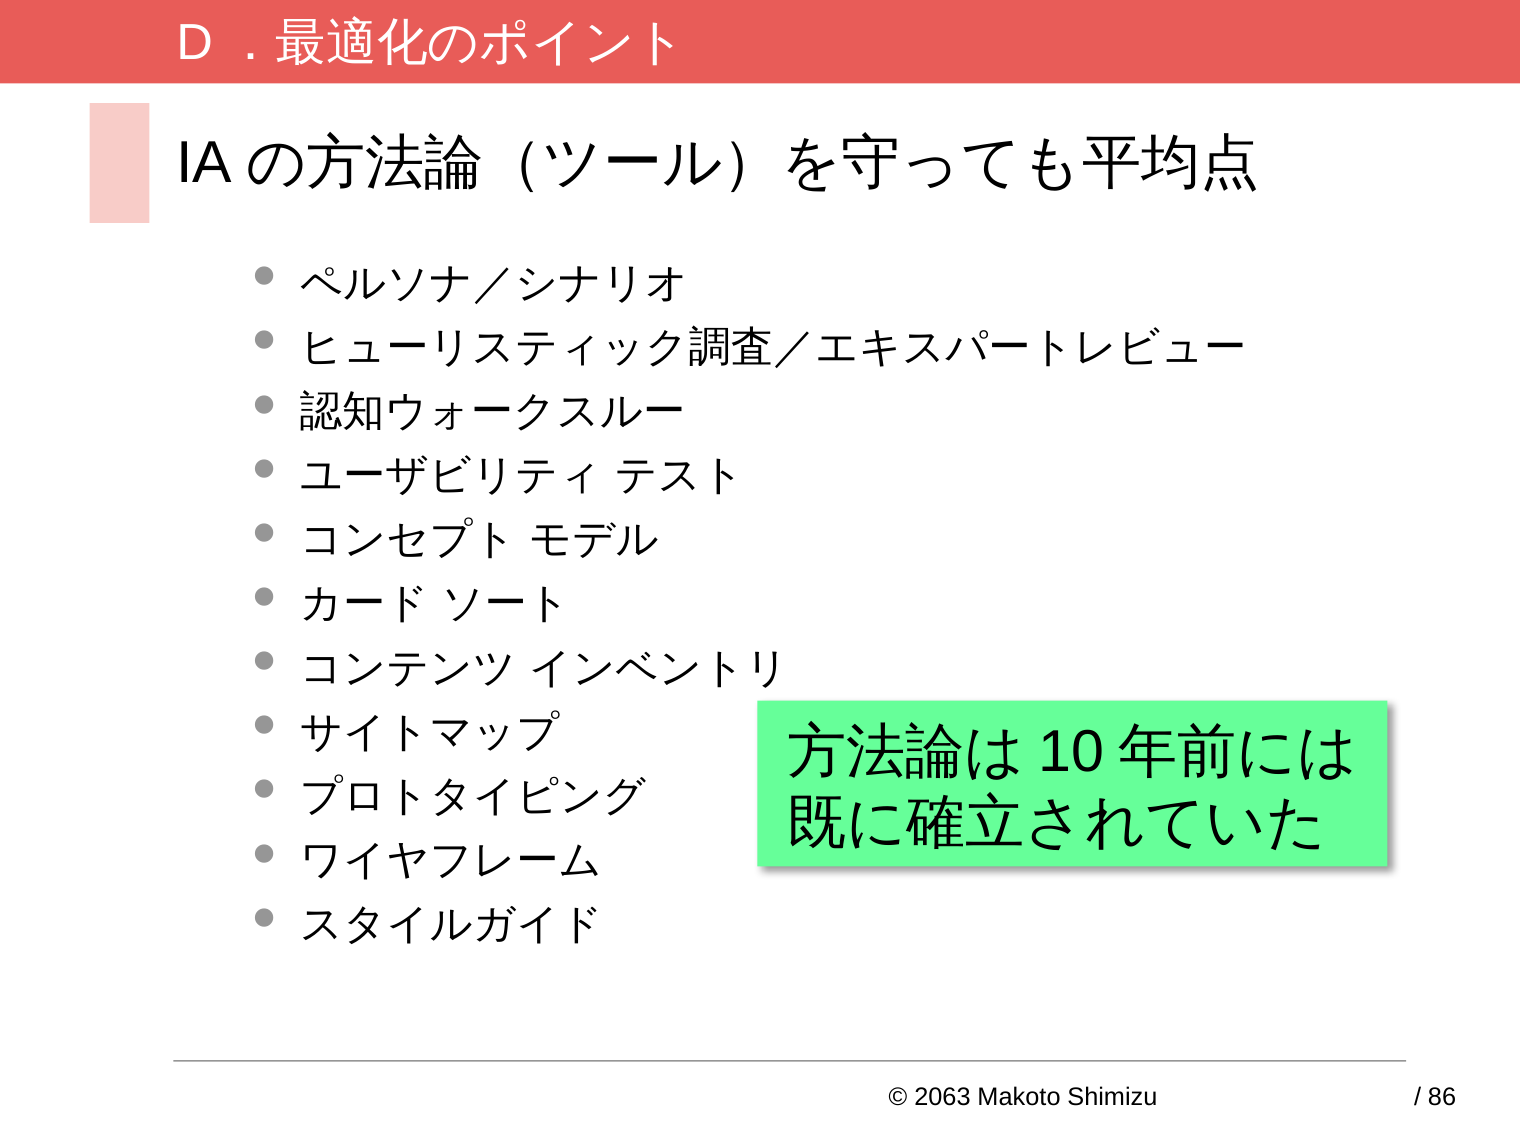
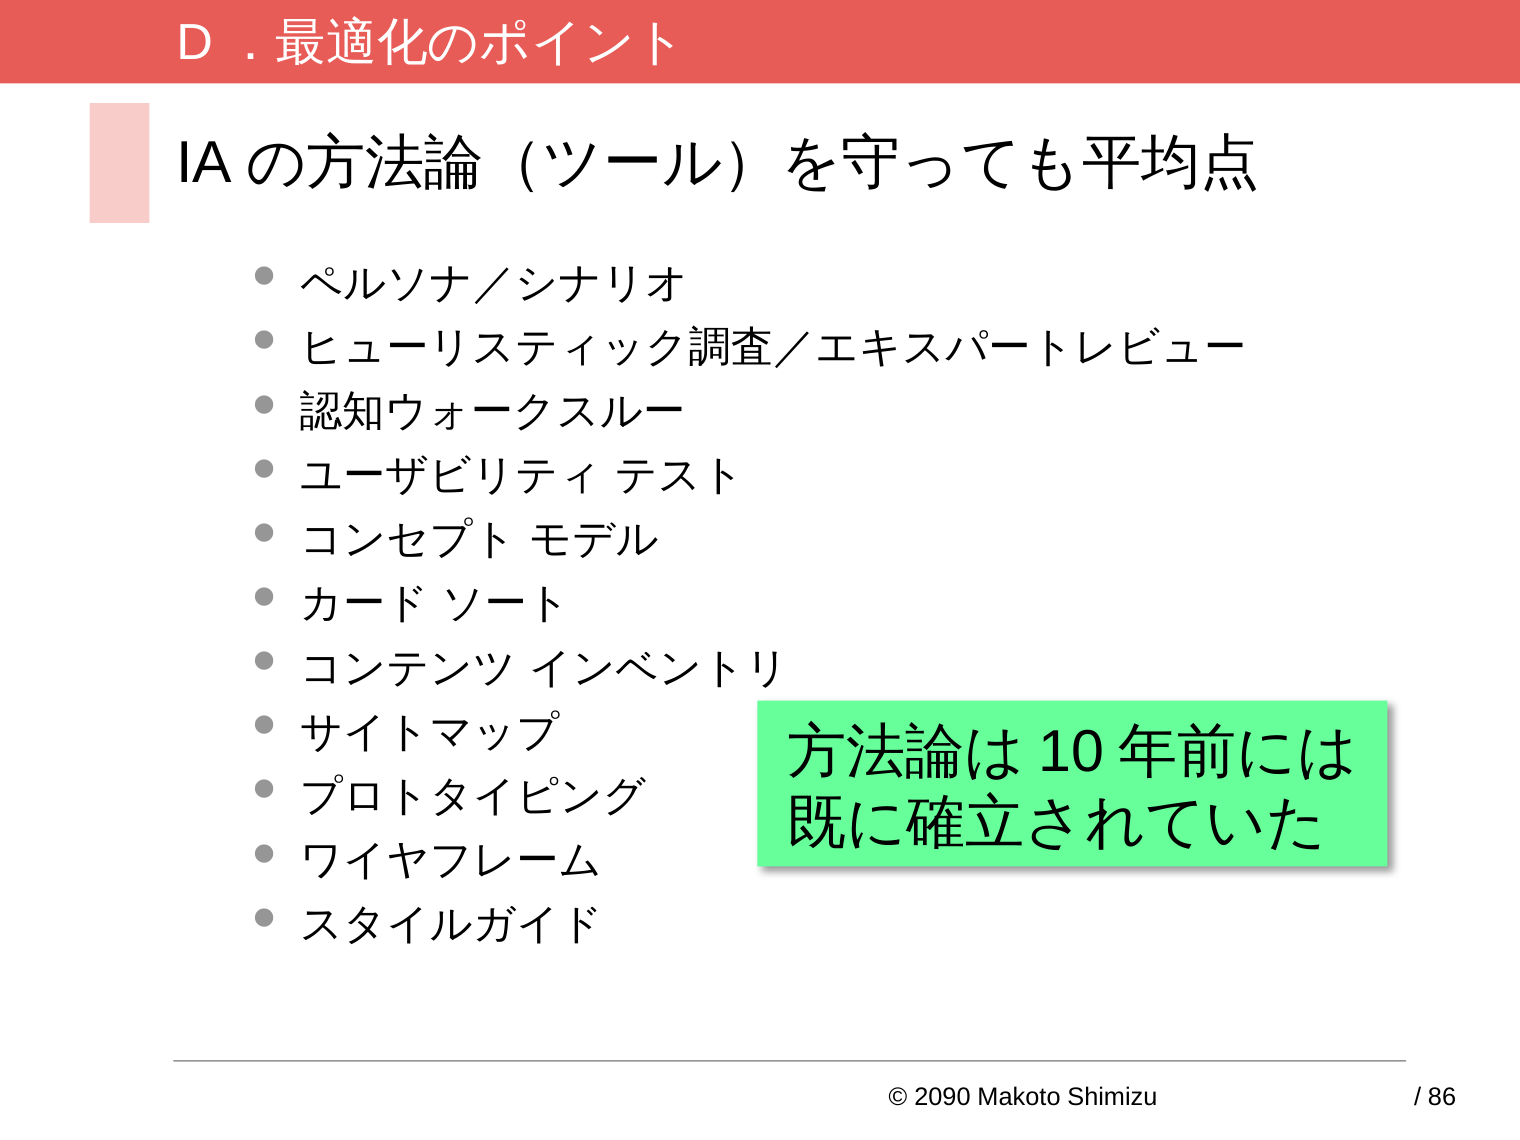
2063: 2063 -> 2090
